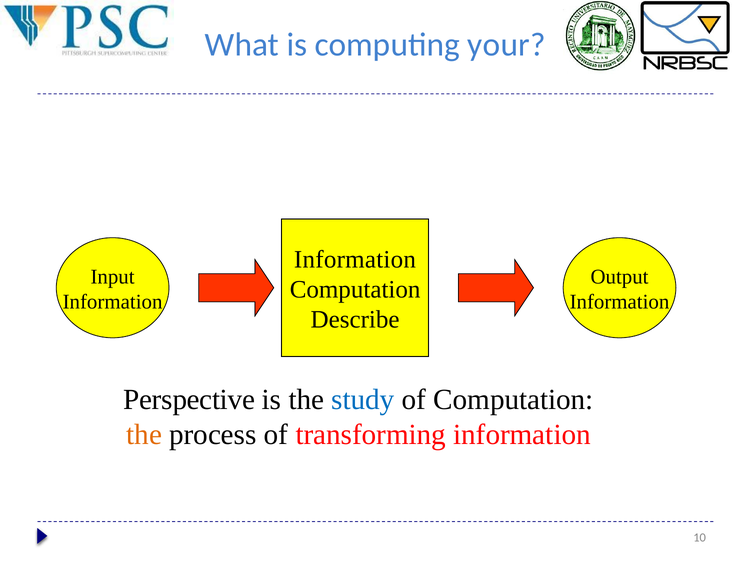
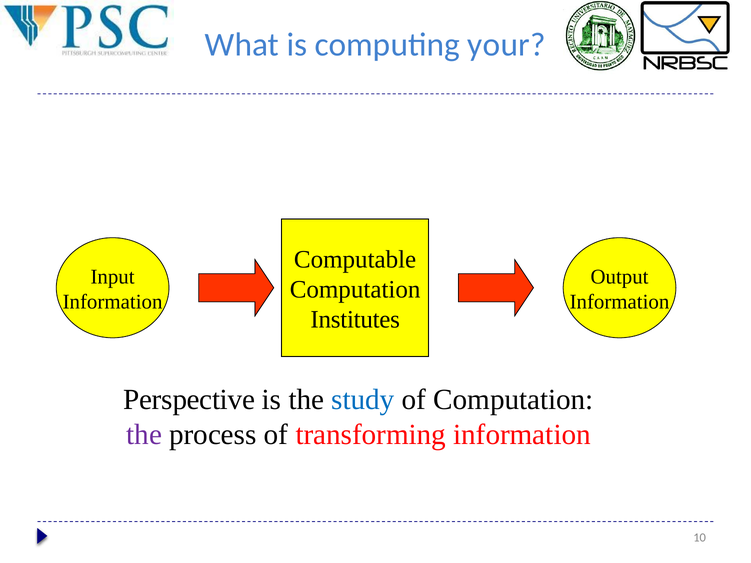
Information at (355, 260): Information -> Computable
Describe: Describe -> Institutes
the at (144, 435) colour: orange -> purple
